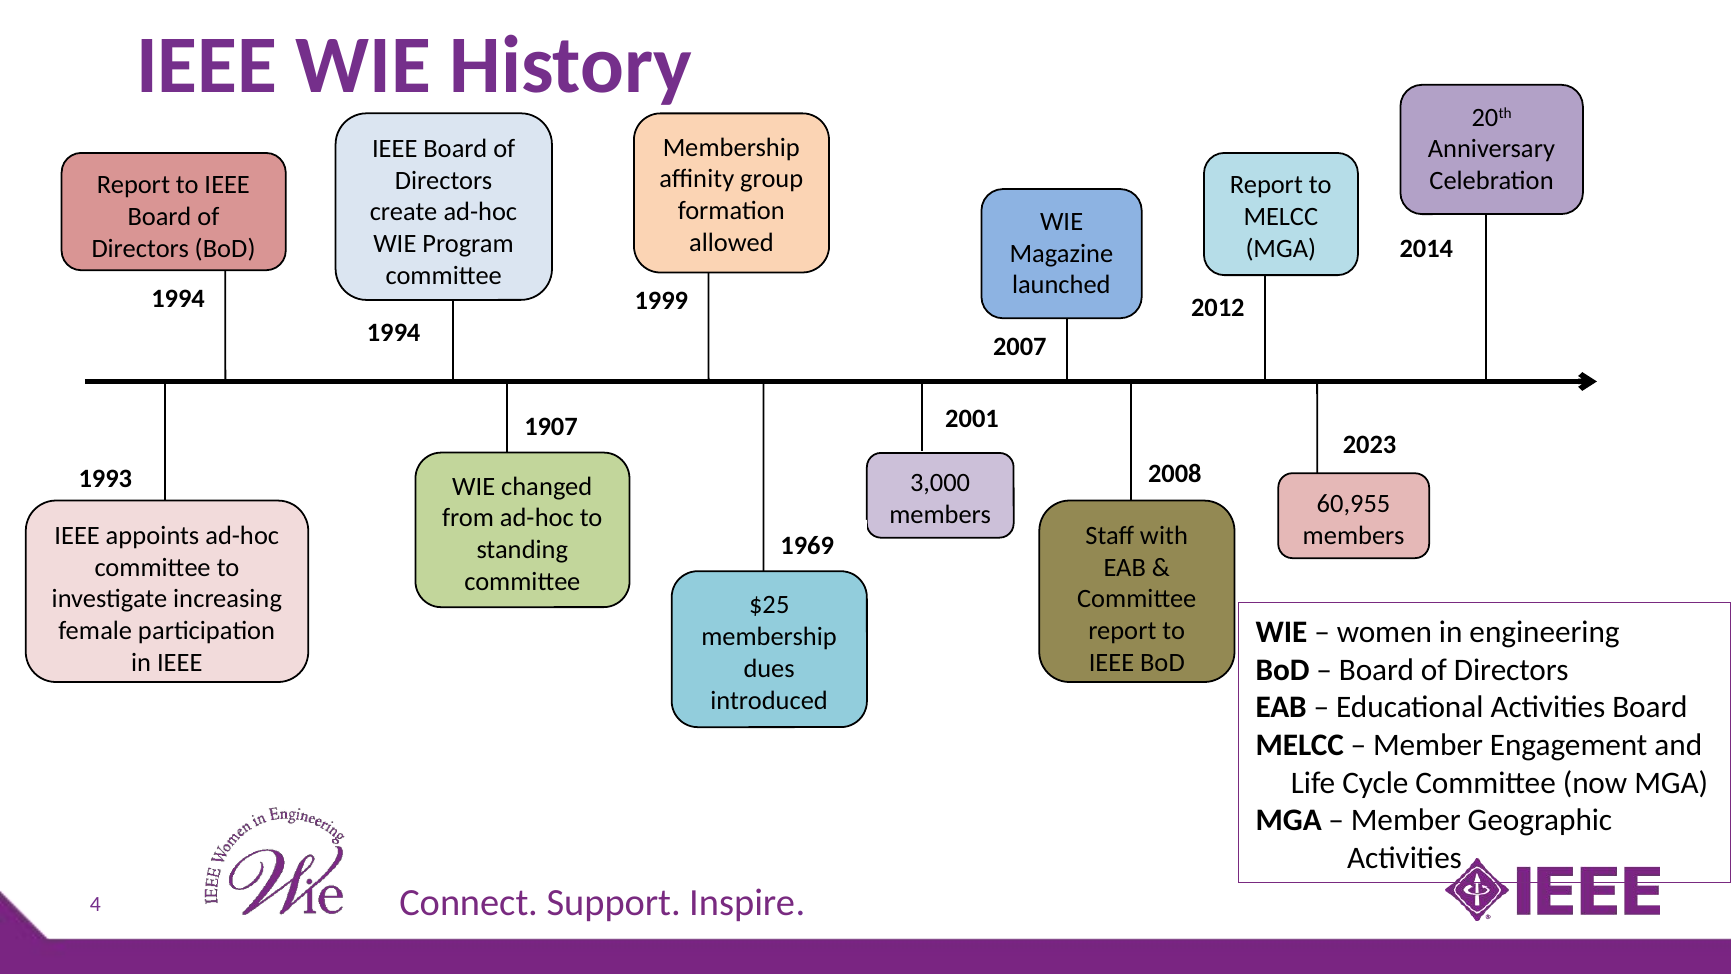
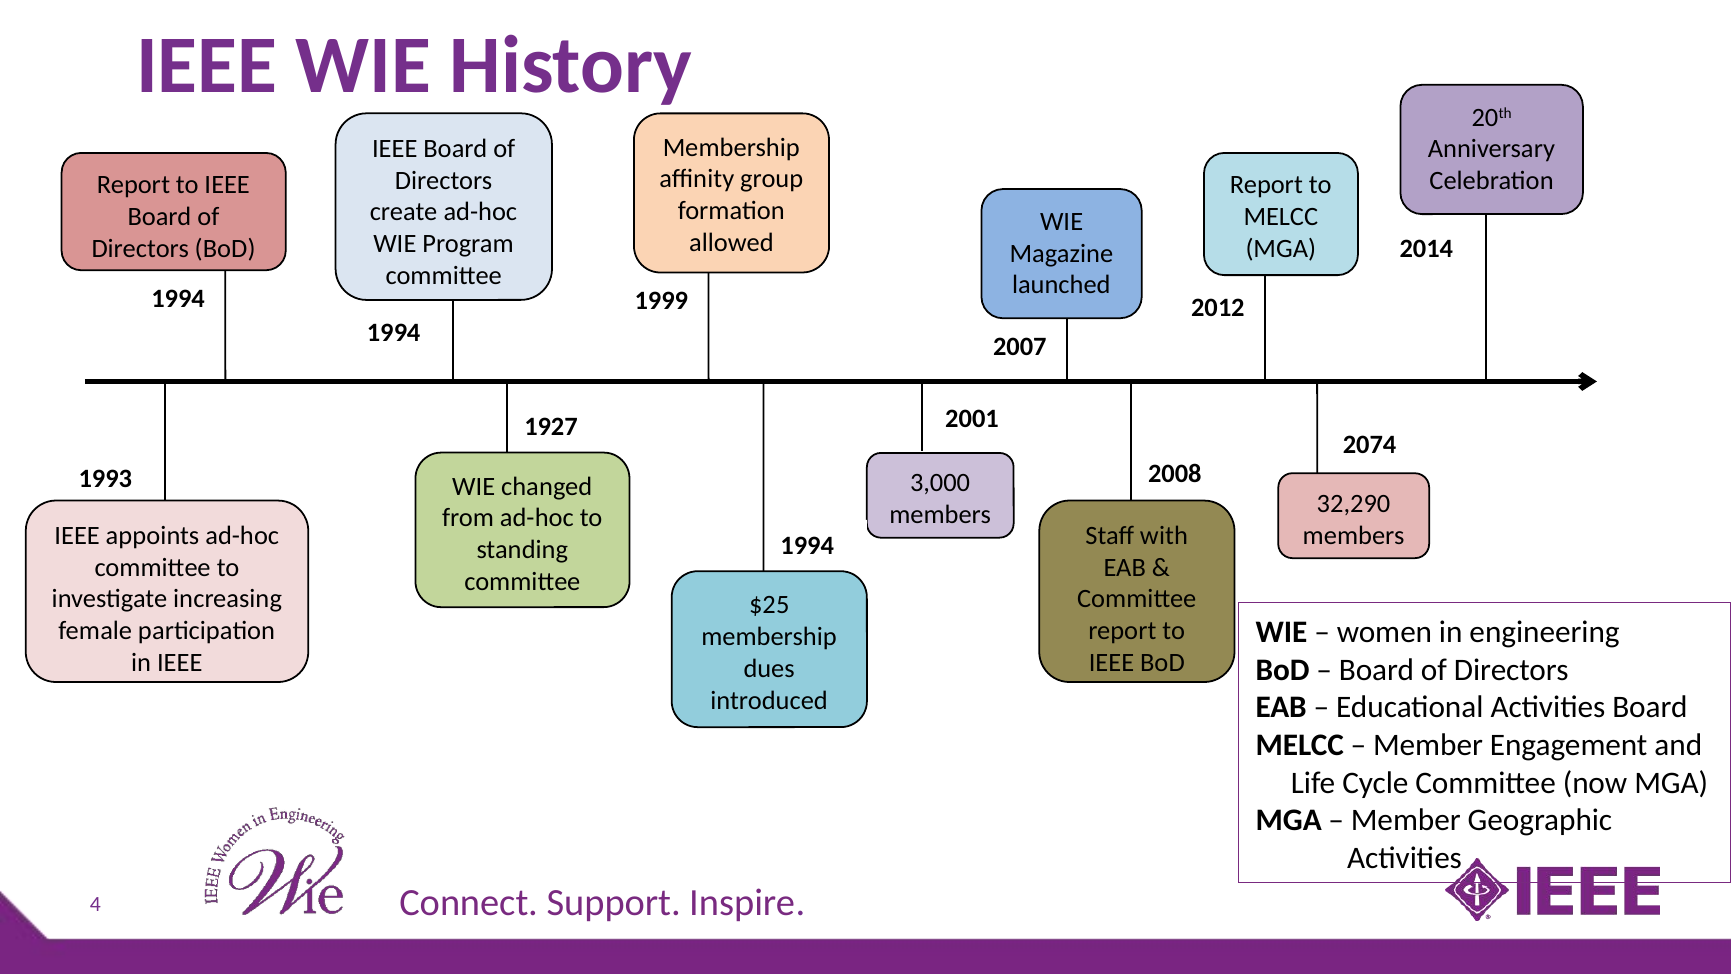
1907: 1907 -> 1927
2023: 2023 -> 2074
60,955: 60,955 -> 32,290
1969 at (807, 546): 1969 -> 1994
